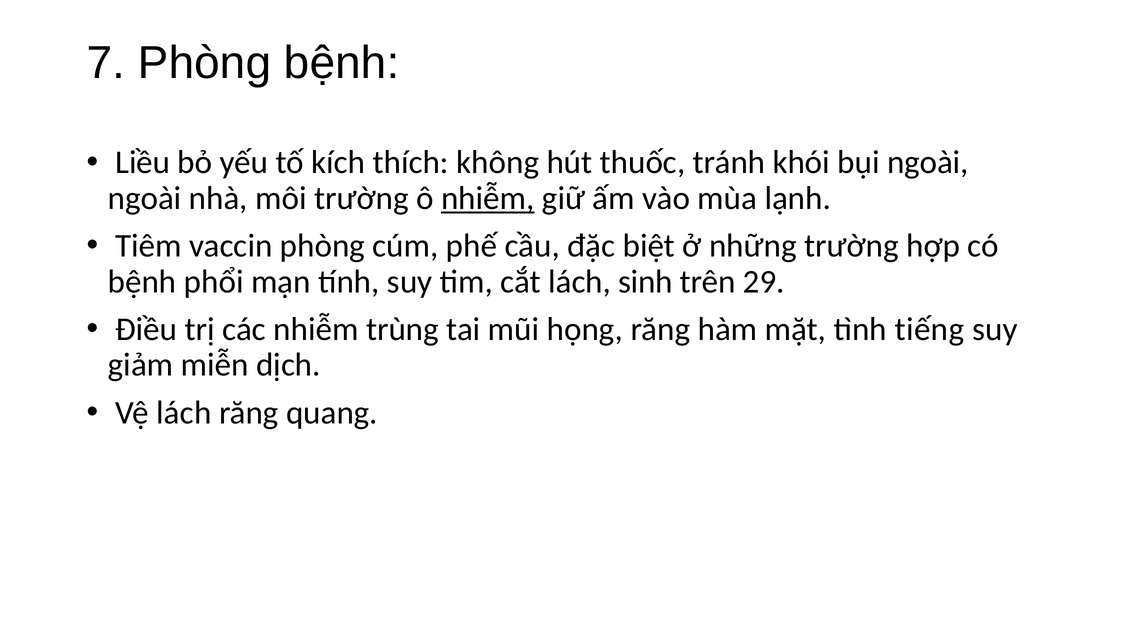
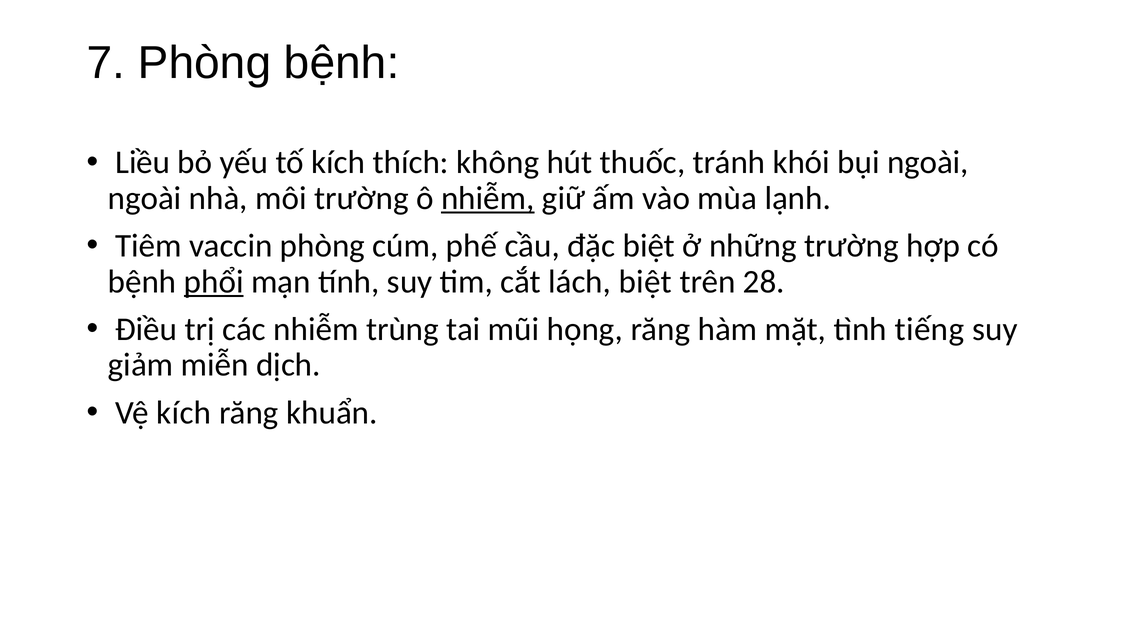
phổi underline: none -> present
lách sinh: sinh -> biệt
29: 29 -> 28
Vệ lách: lách -> kích
quang: quang -> khuẩn
